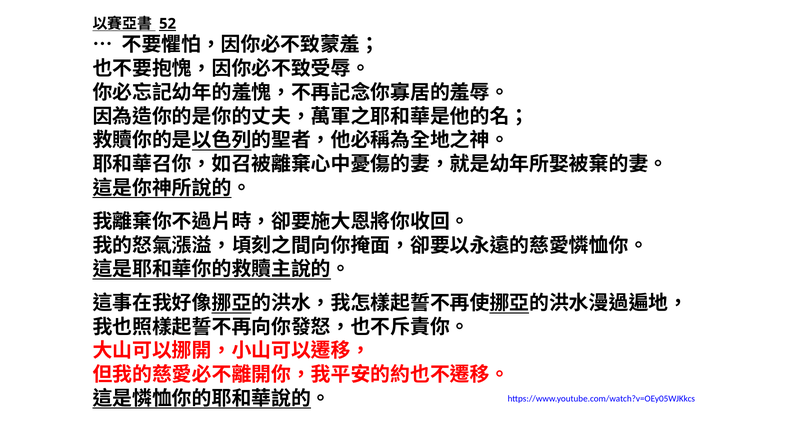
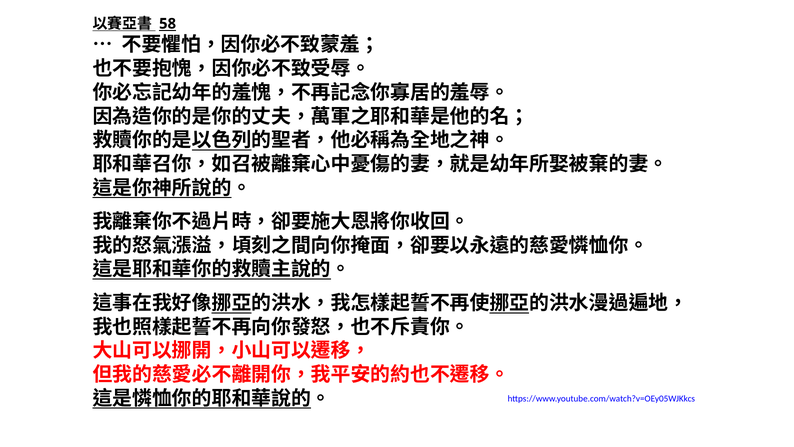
52: 52 -> 58
